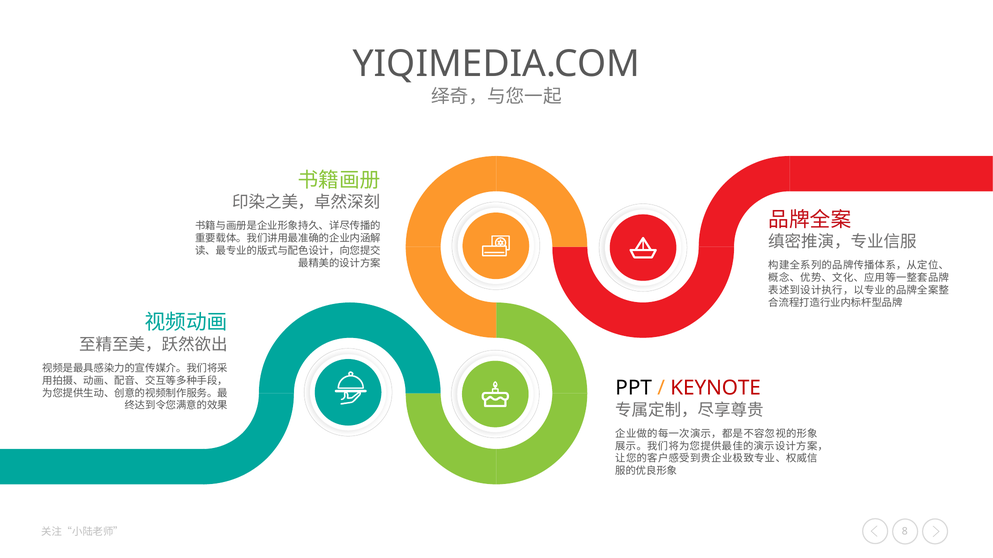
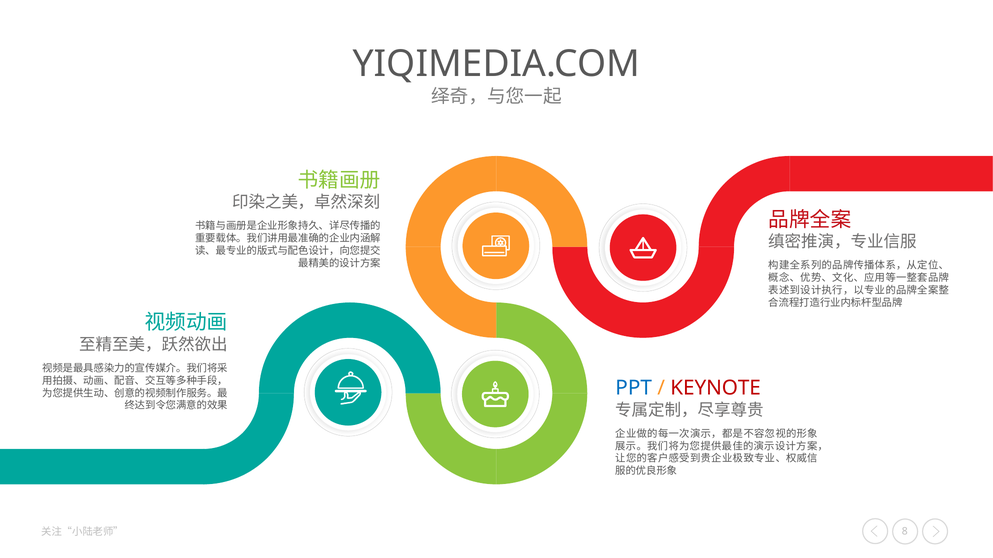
PPT colour: black -> blue
